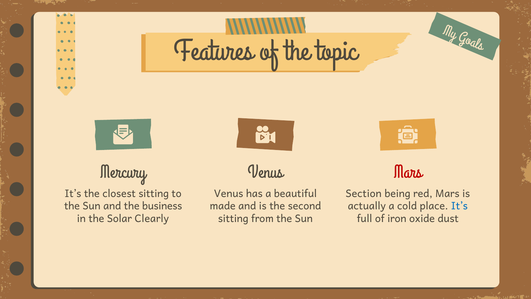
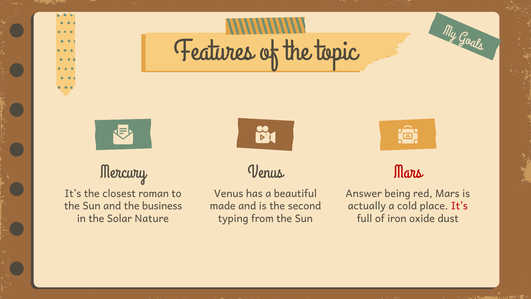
closest sitting: sitting -> roman
Section: Section -> Answer
It’s at (459, 206) colour: blue -> red
Clearly: Clearly -> Nature
sitting at (233, 218): sitting -> typing
